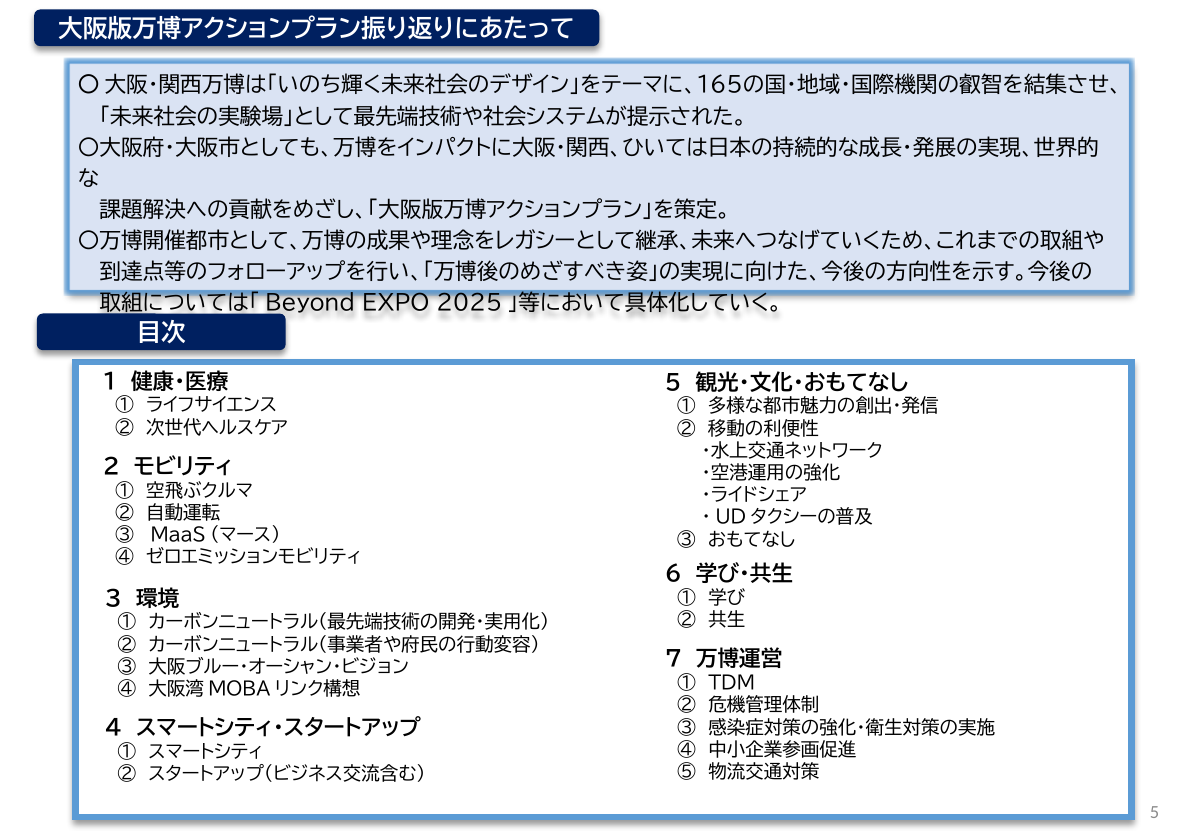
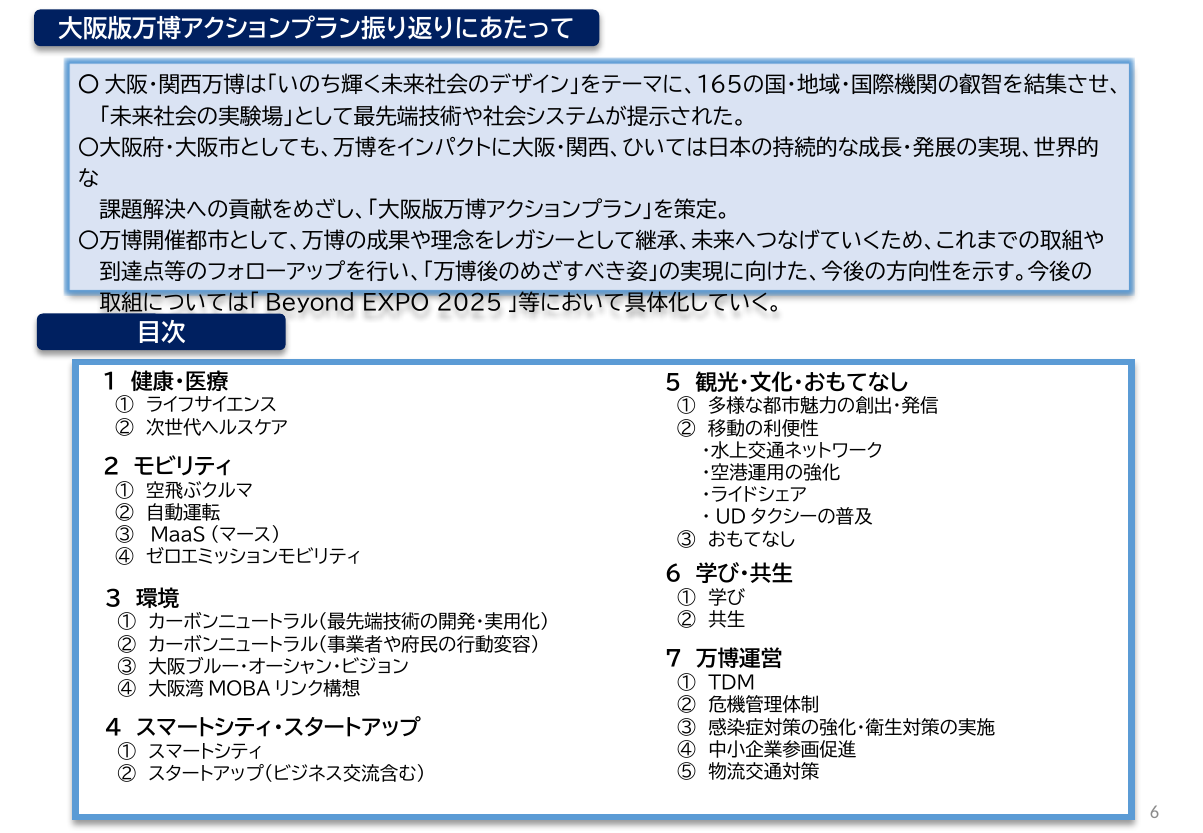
5: 5 -> 6
